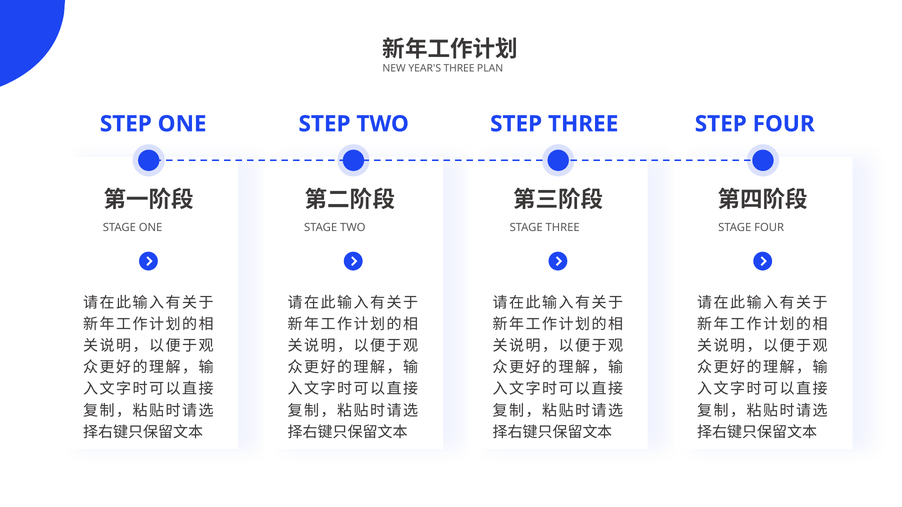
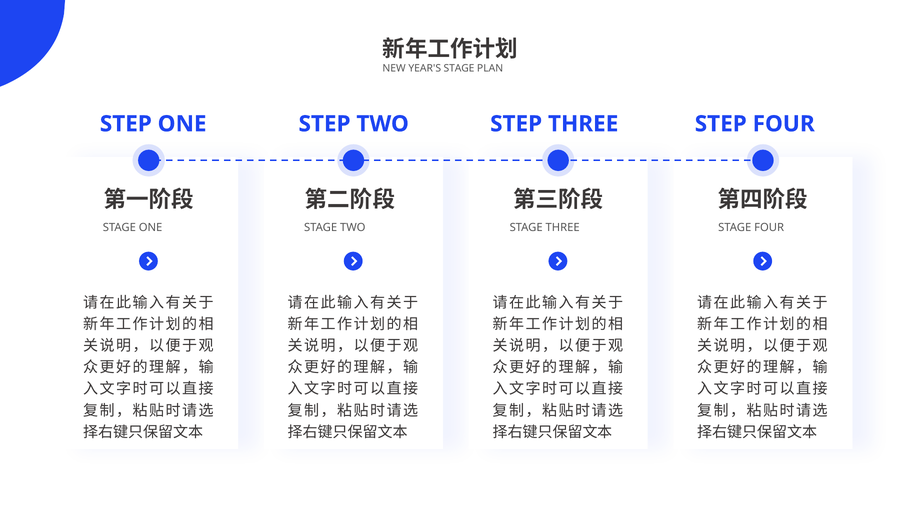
YEAR'S THREE: THREE -> STAGE
